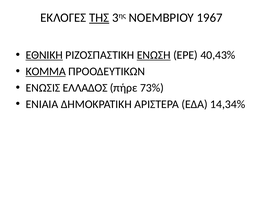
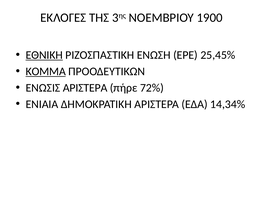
ΤΗΣ underline: present -> none
1967: 1967 -> 1900
ΕΝΩΣΗ underline: present -> none
40,43%: 40,43% -> 25,45%
ΕΝΩΣΙΣ ΕΛΛΑΔΟΣ: ΕΛΛΑΔΟΣ -> ΑΡΙΣΤΕΡΑ
73%: 73% -> 72%
